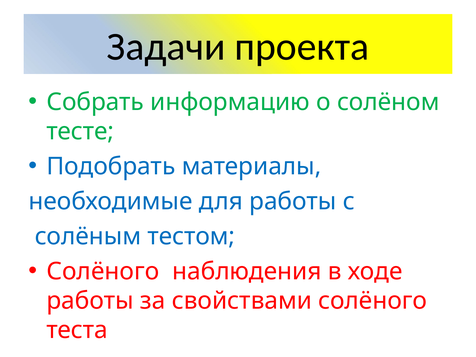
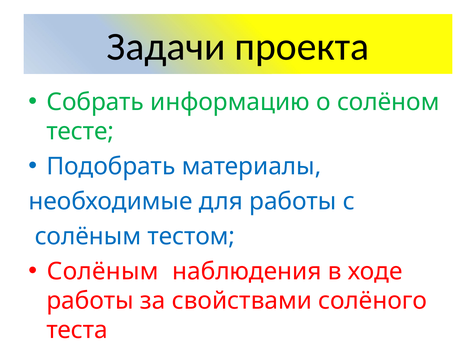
Солёного at (103, 272): Солёного -> Солёным
